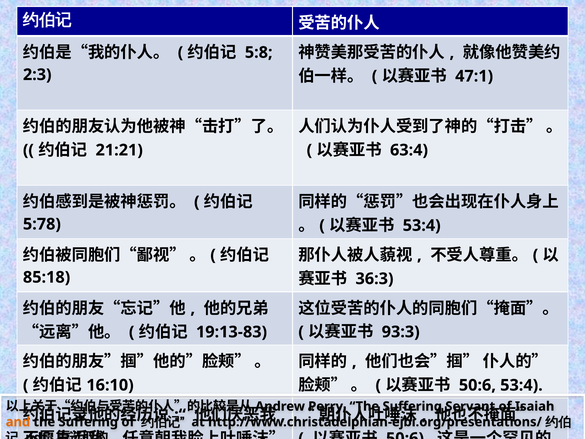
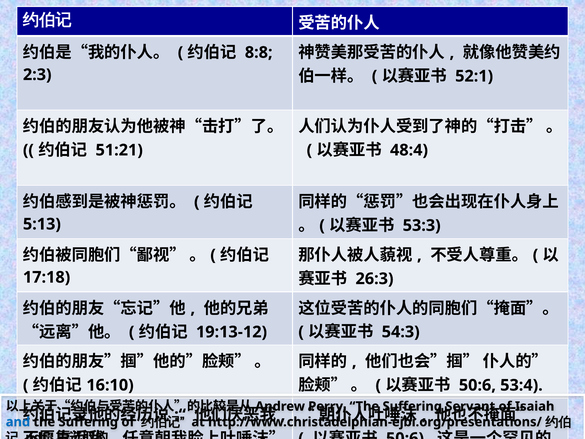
5:8: 5:8 -> 8:8
47:1: 47:1 -> 52:1
21:21: 21:21 -> 51:21
63:4: 63:4 -> 48:4
53:4 at (422, 225): 53:4 -> 53:3
5:78: 5:78 -> 5:13
36:3: 36:3 -> 26:3
85:18: 85:18 -> 17:18
19:13-83: 19:13-83 -> 19:13-12
93:3: 93:3 -> 54:3
and colour: orange -> blue
